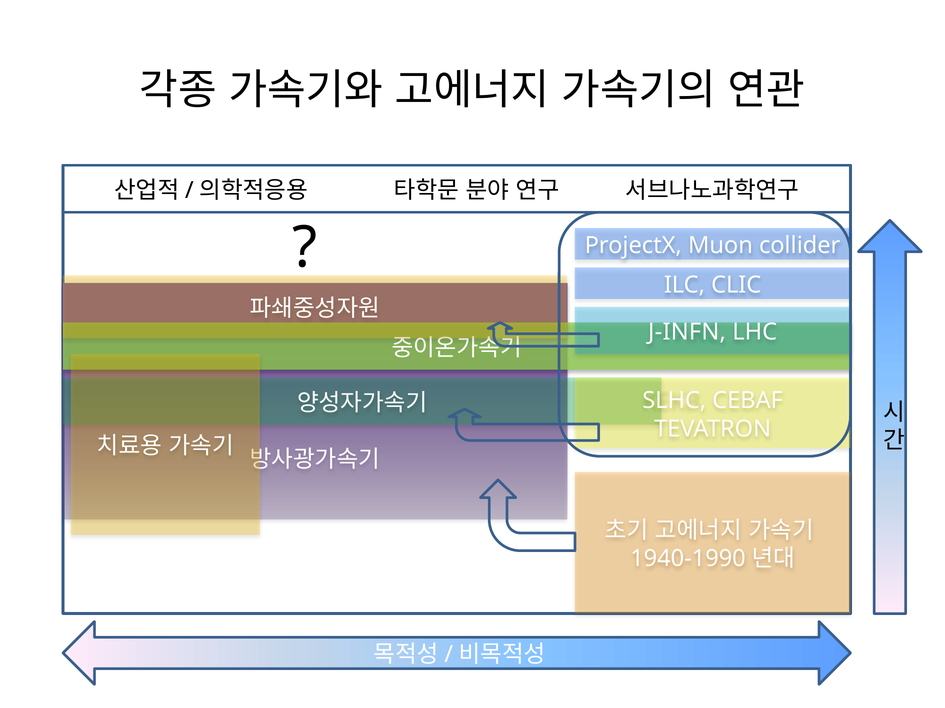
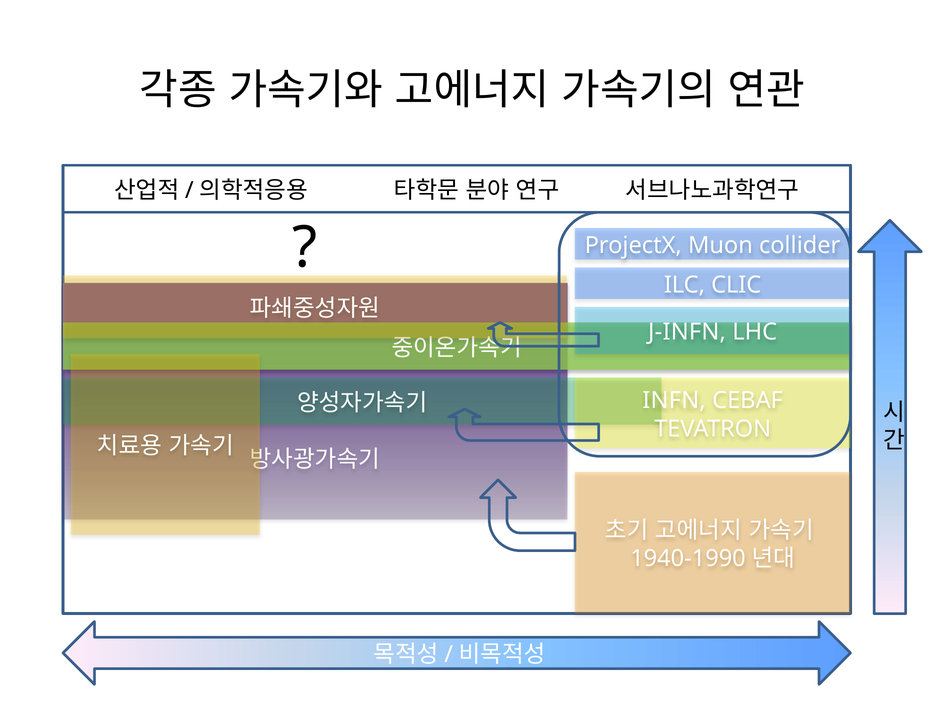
SLHC: SLHC -> INFN
